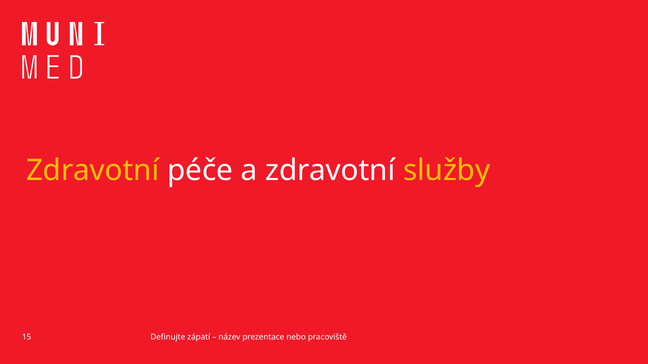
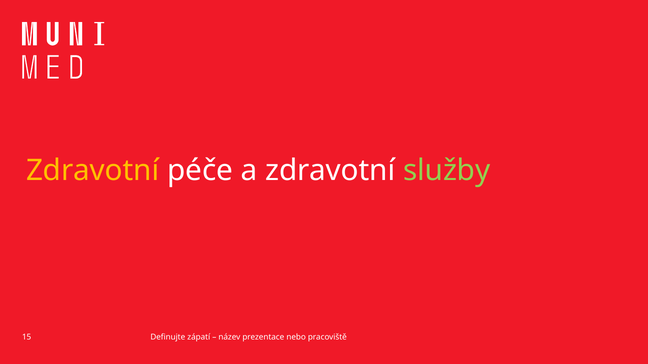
služby colour: yellow -> light green
